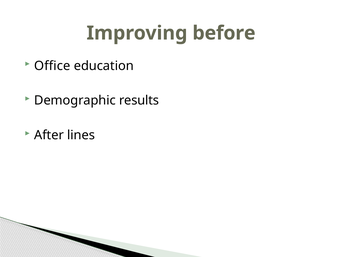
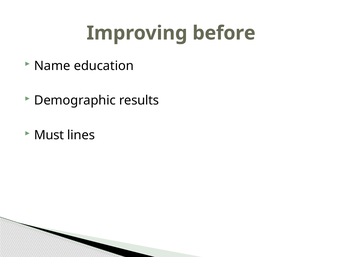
Office: Office -> Name
After: After -> Must
